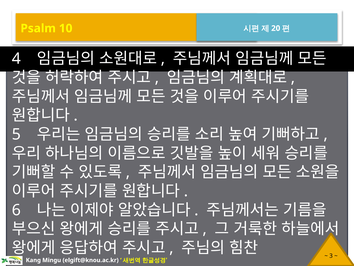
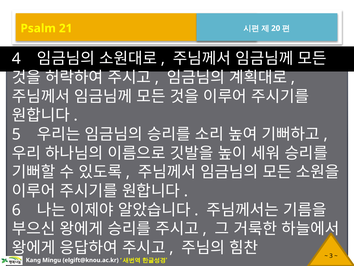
10: 10 -> 21
